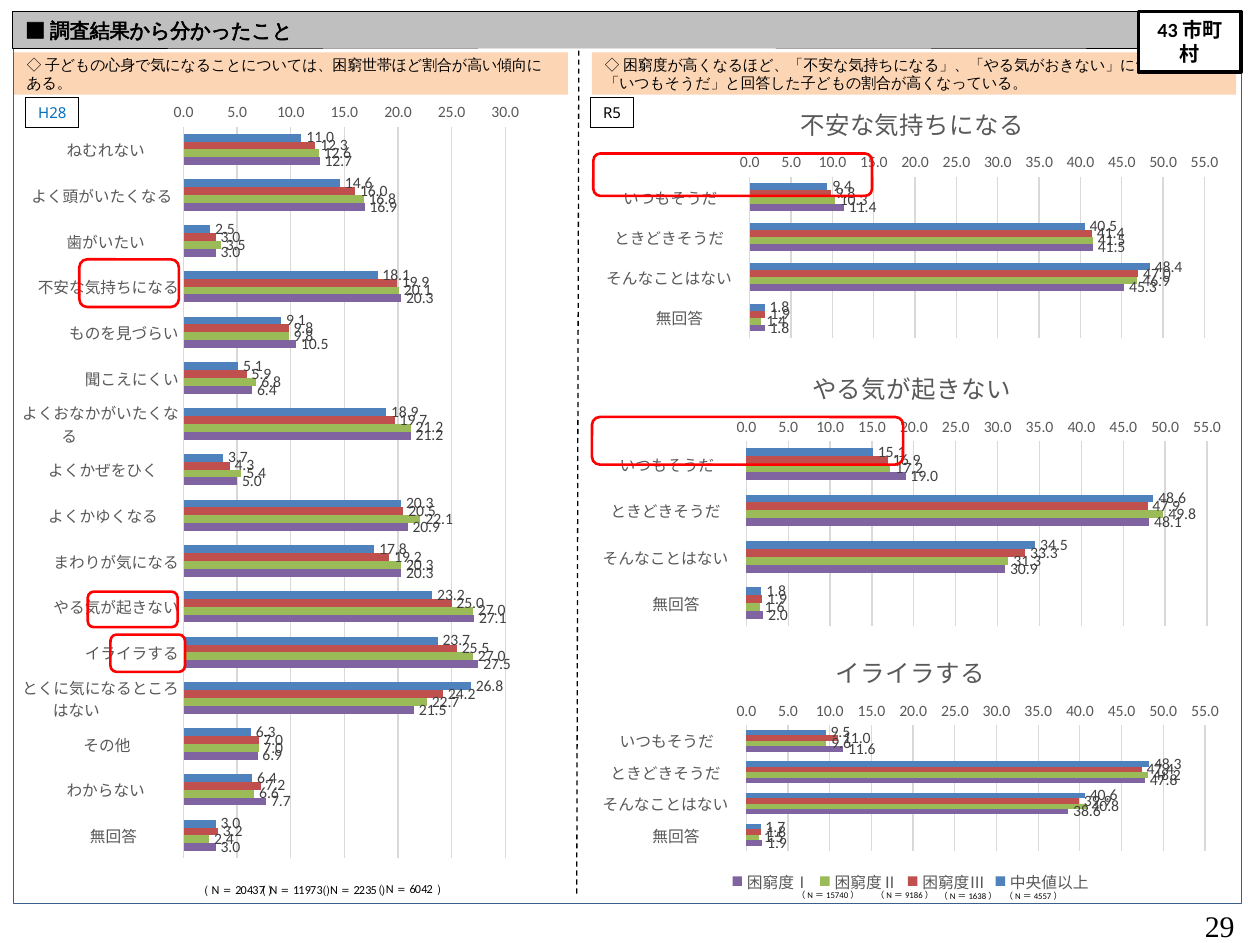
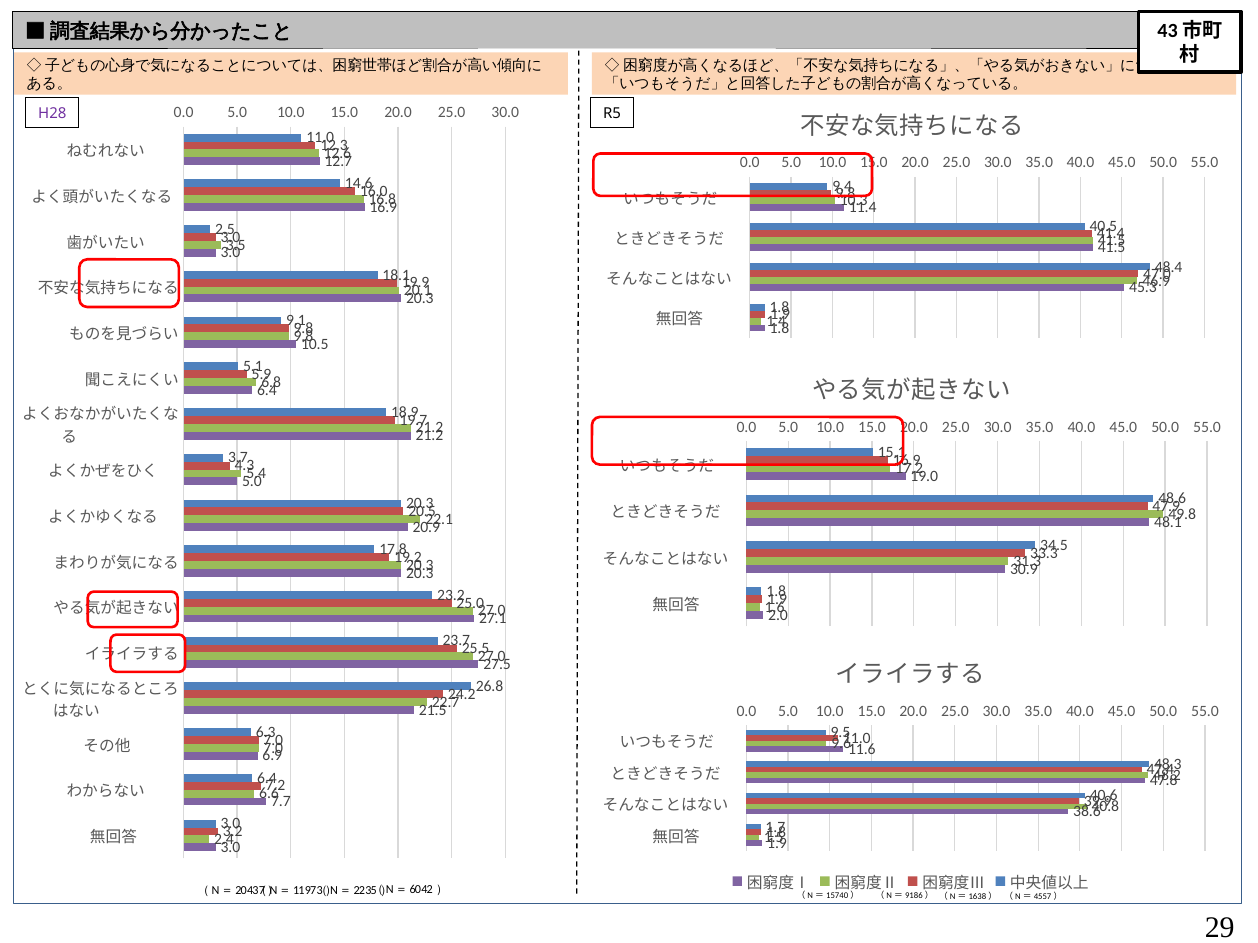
H28 colour: blue -> purple
